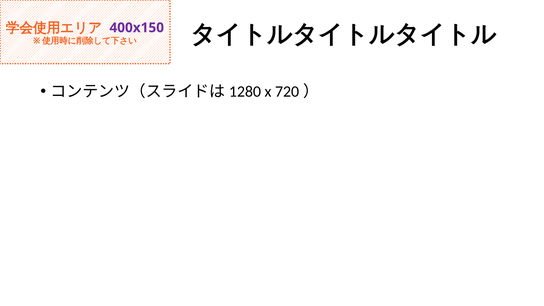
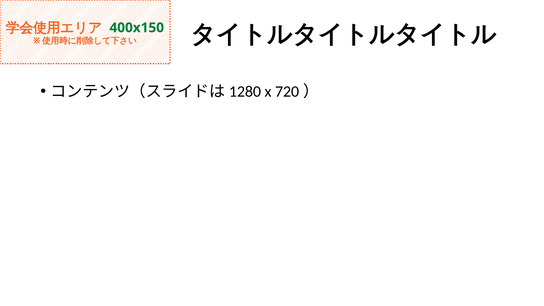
400x150 colour: purple -> green
